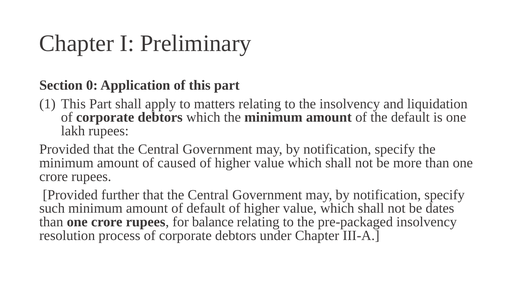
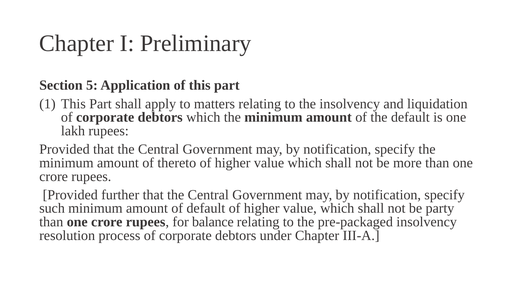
0: 0 -> 5
caused: caused -> thereto
dates: dates -> party
